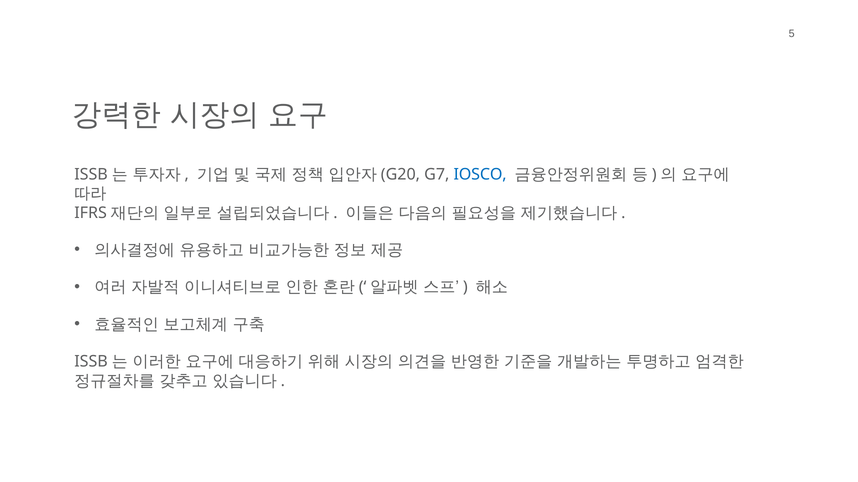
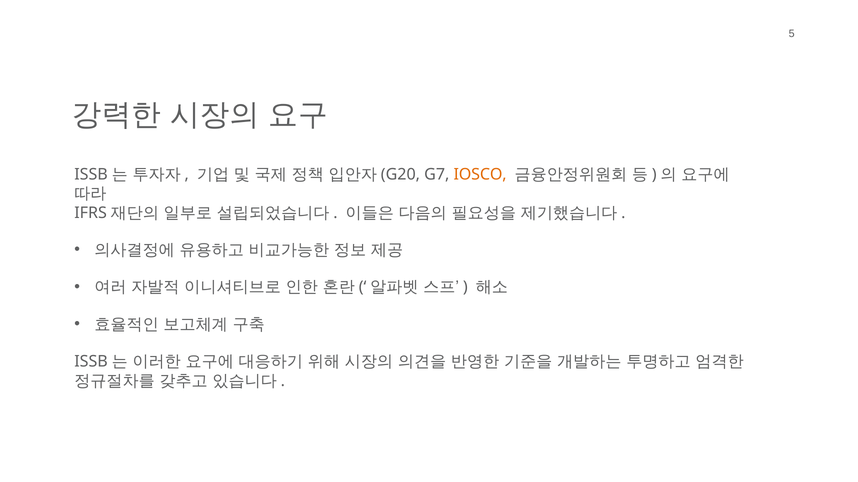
IOSCO colour: blue -> orange
